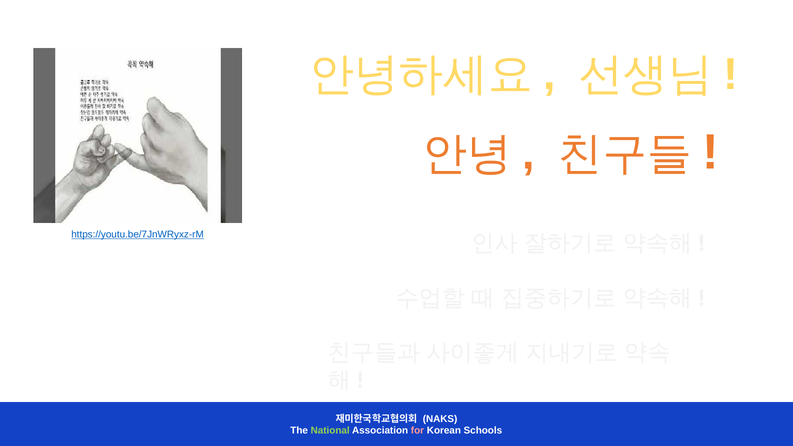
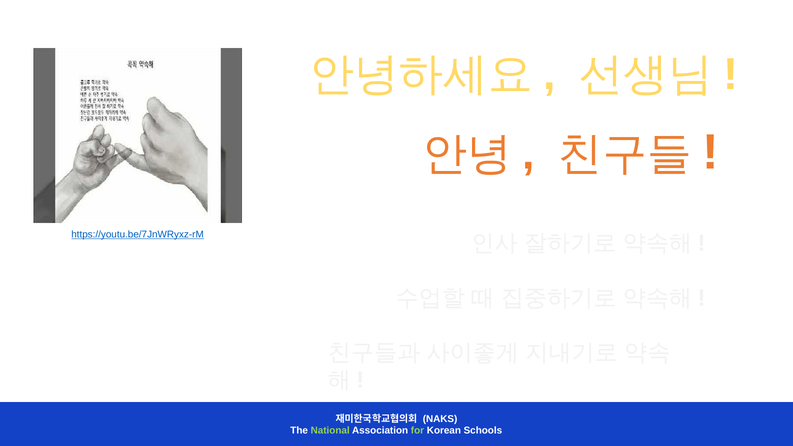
for colour: pink -> light green
